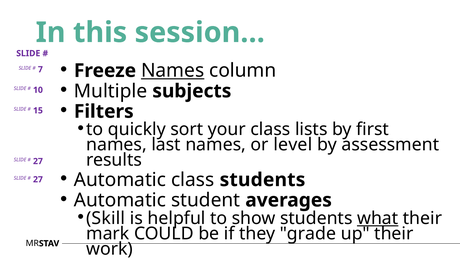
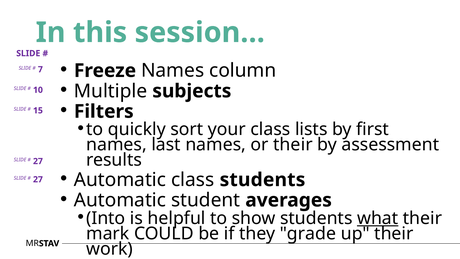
Names at (173, 71) underline: present -> none
or level: level -> their
Skill: Skill -> Into
